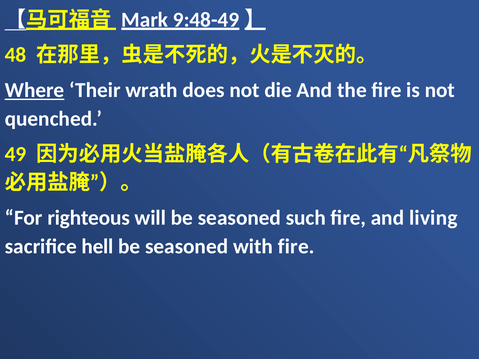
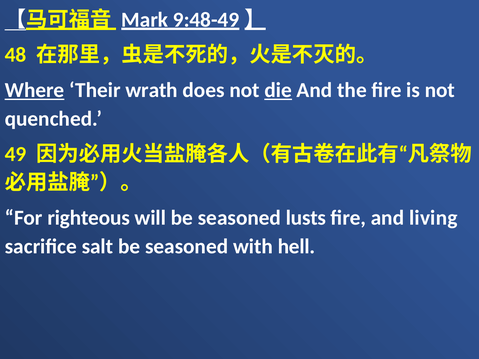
die underline: none -> present
such: such -> lusts
hell: hell -> salt
with fire: fire -> hell
